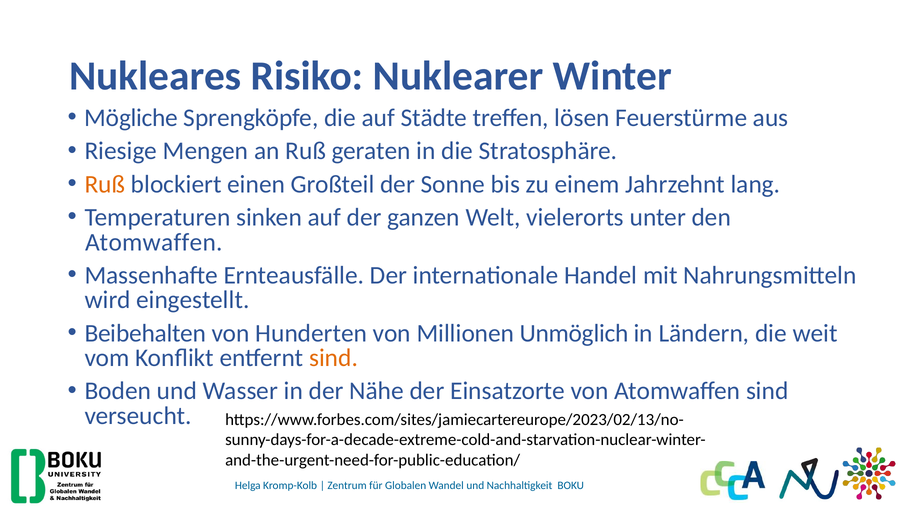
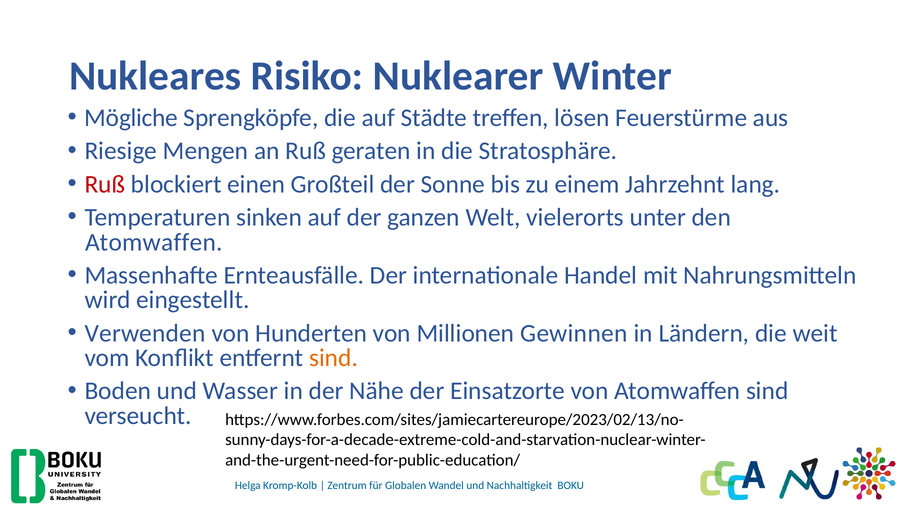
Ruß at (105, 184) colour: orange -> red
Beibehalten: Beibehalten -> Verwenden
Unmöglich: Unmöglich -> Gewinnen
